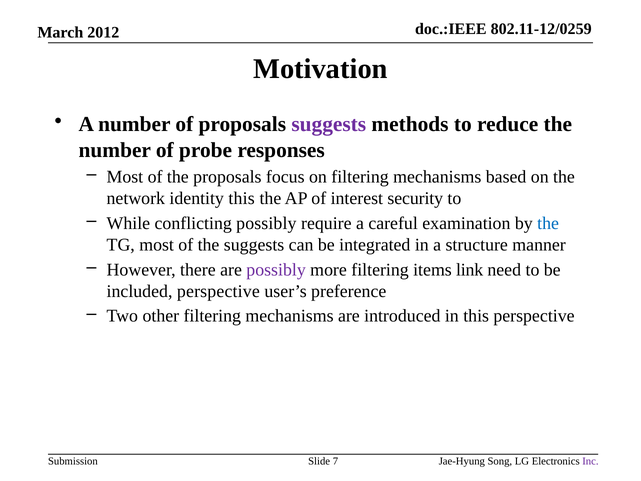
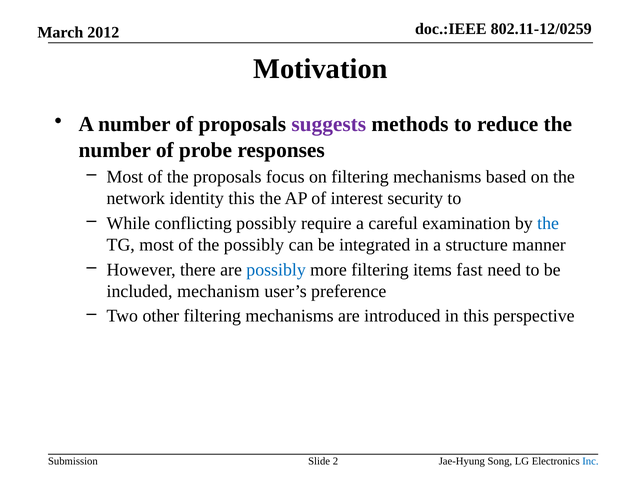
the suggests: suggests -> possibly
possibly at (276, 270) colour: purple -> blue
link: link -> fast
included perspective: perspective -> mechanism
7: 7 -> 2
Inc colour: purple -> blue
